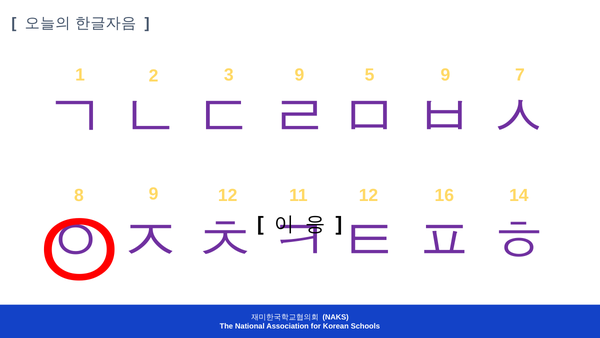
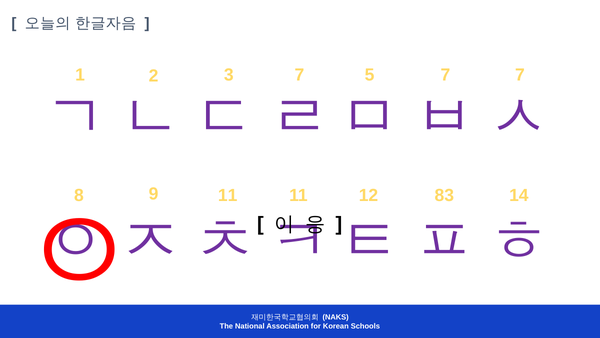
3 9: 9 -> 7
5 9: 9 -> 7
9 12: 12 -> 11
16: 16 -> 83
